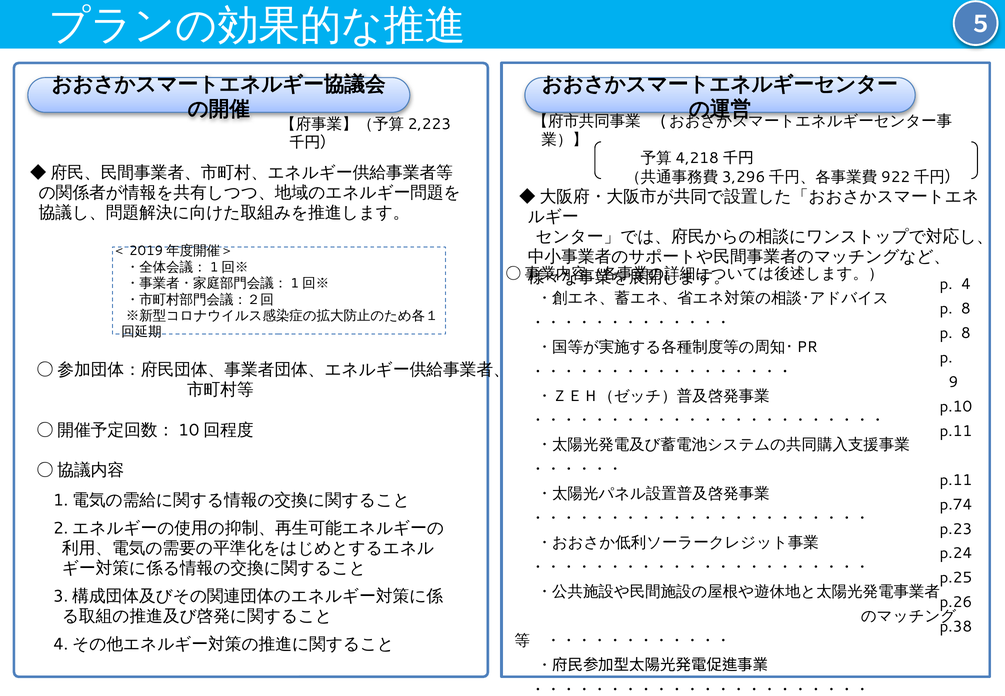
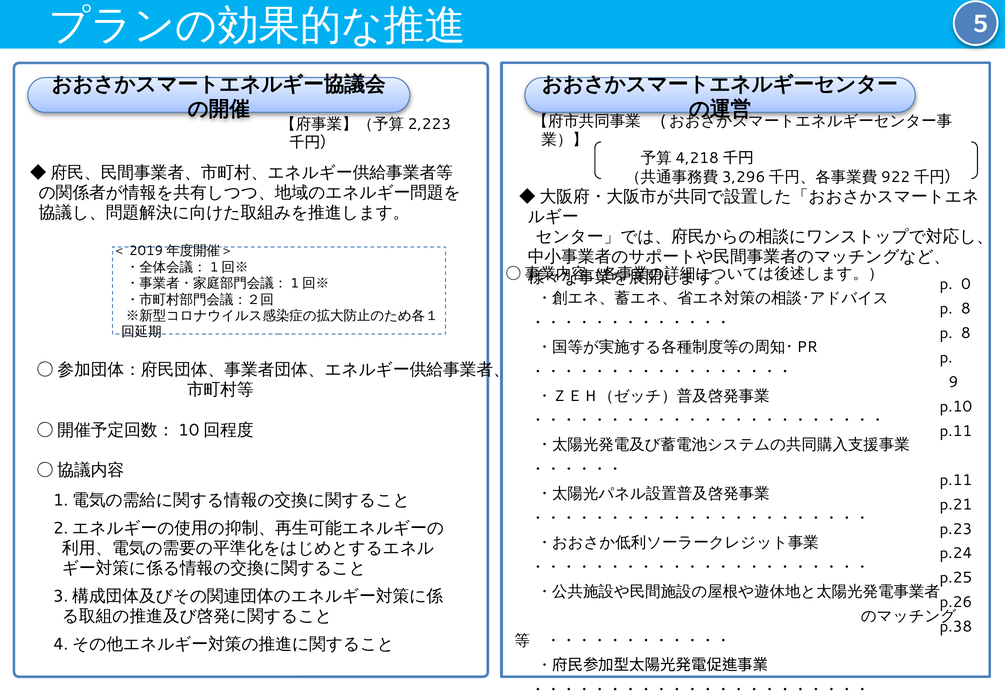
4: 4 -> 0
p.74: p.74 -> p.21
